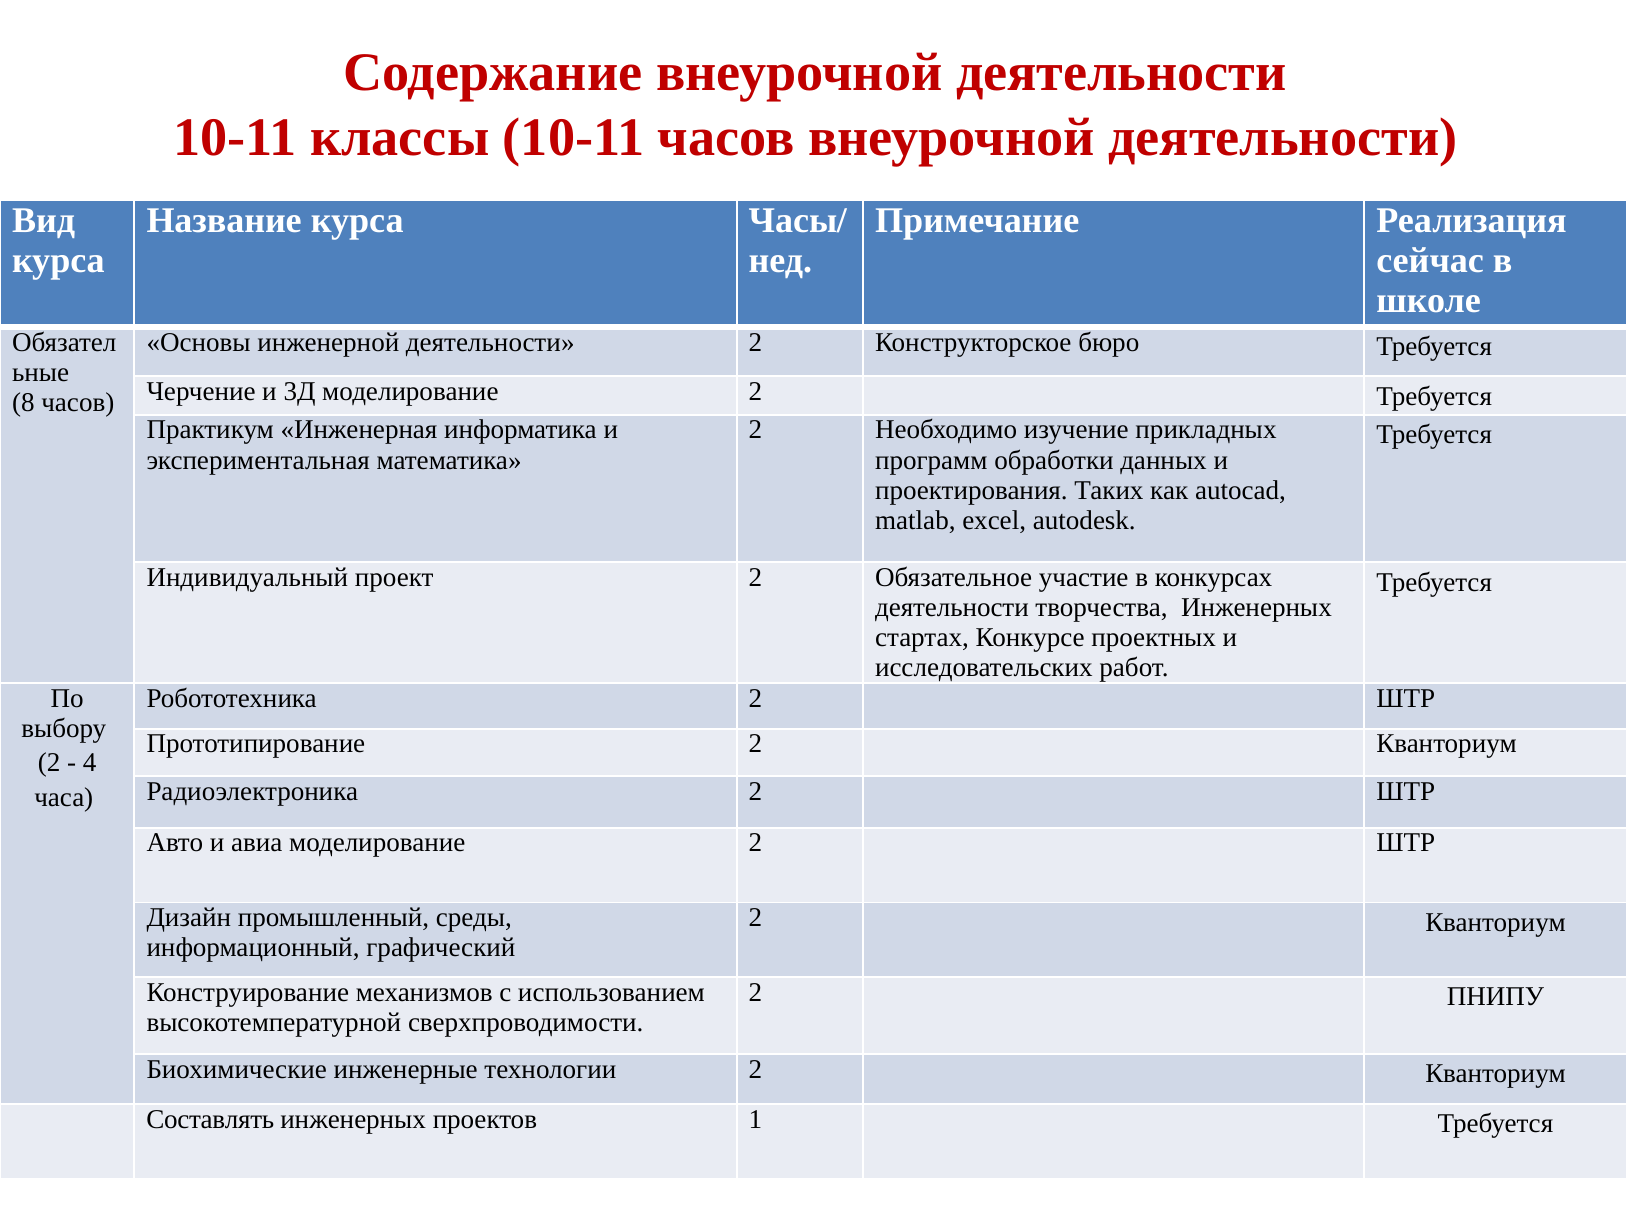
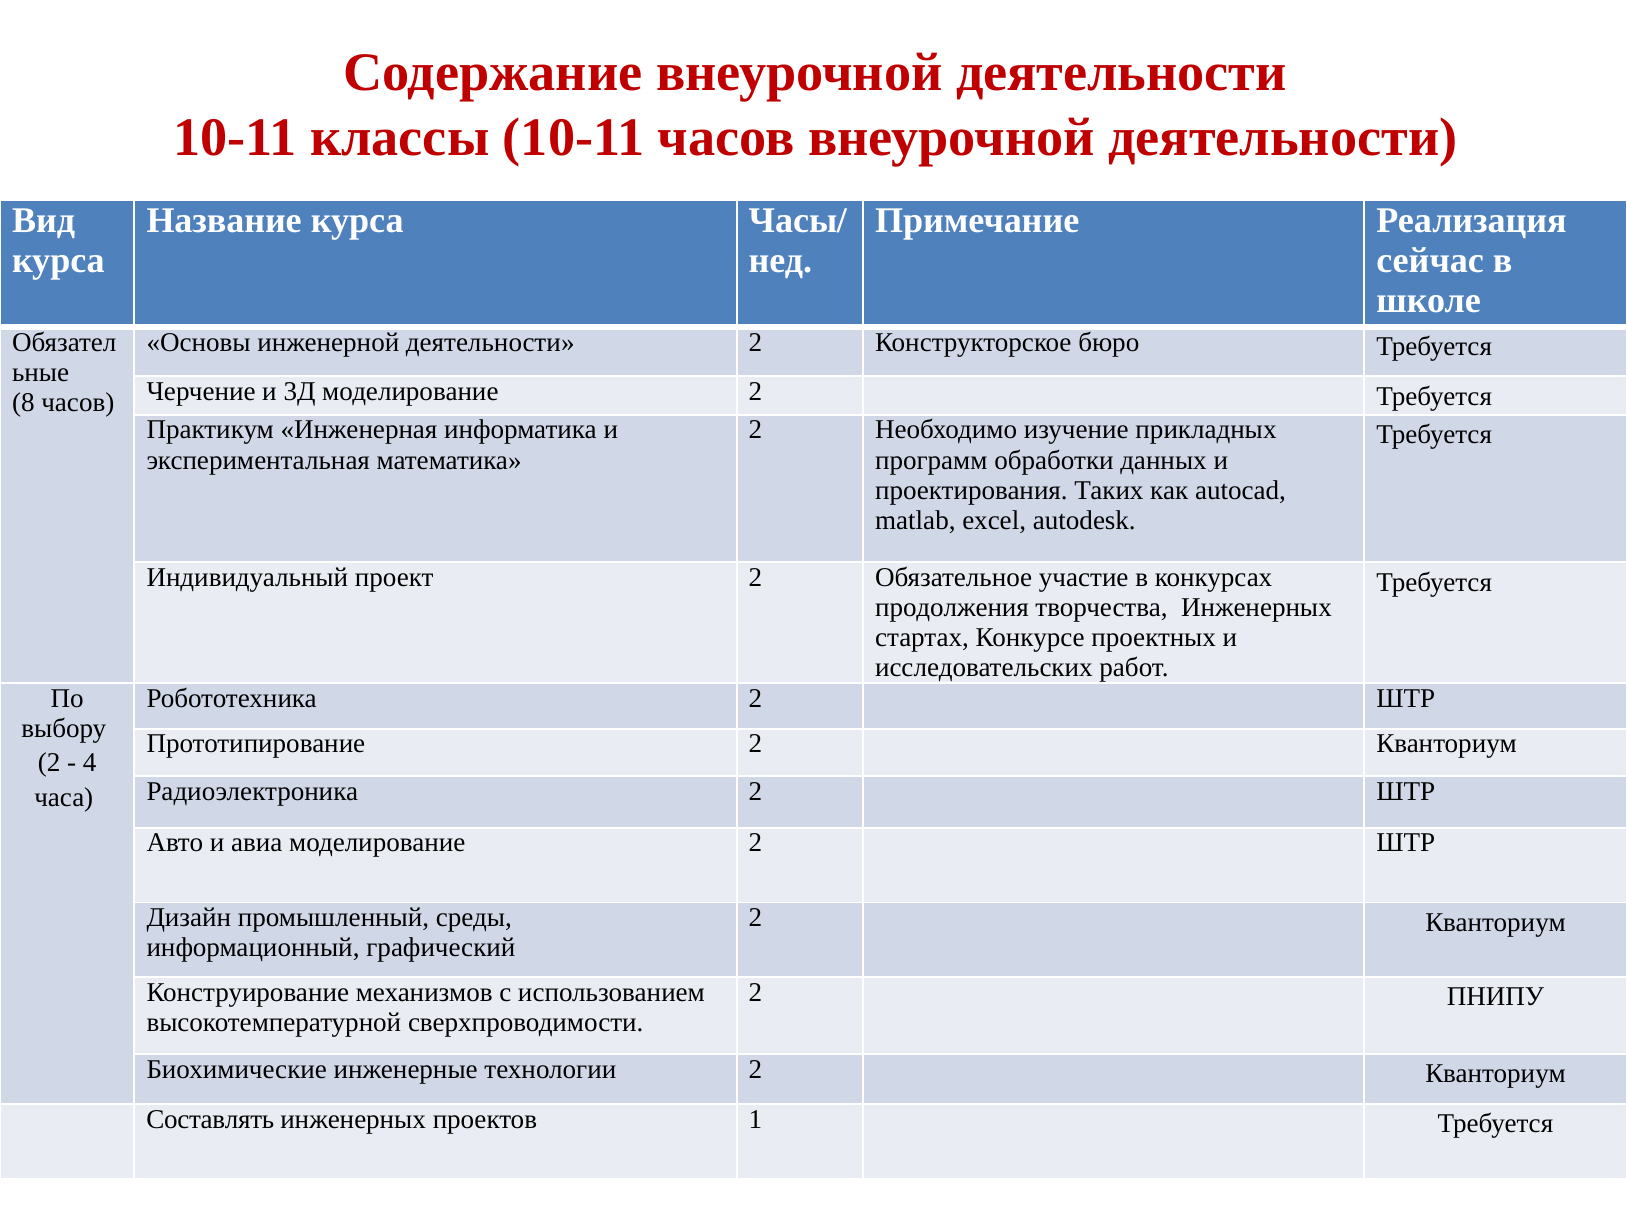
деятельности at (952, 608): деятельности -> продолжения
